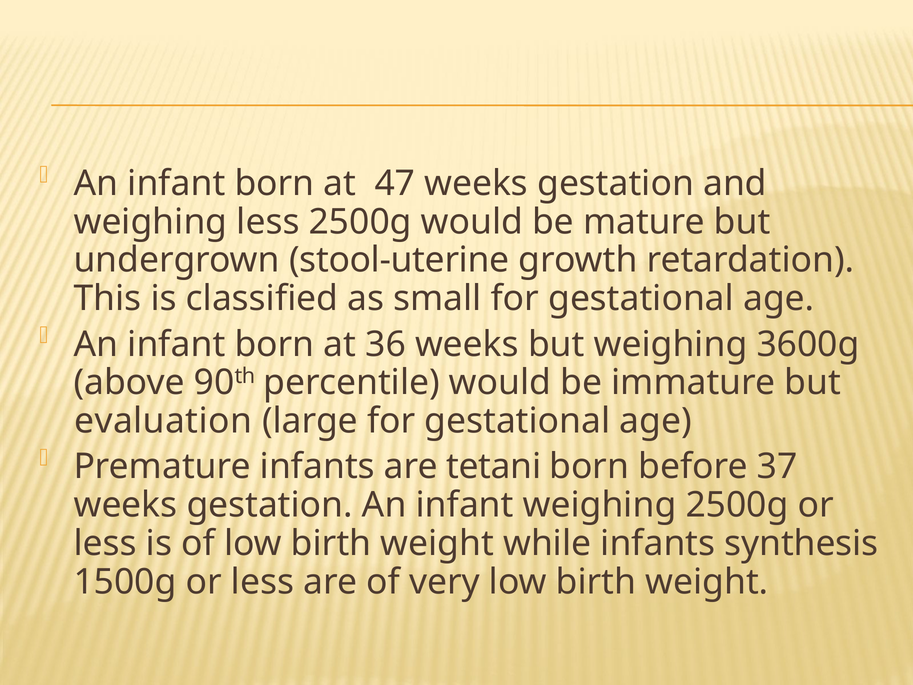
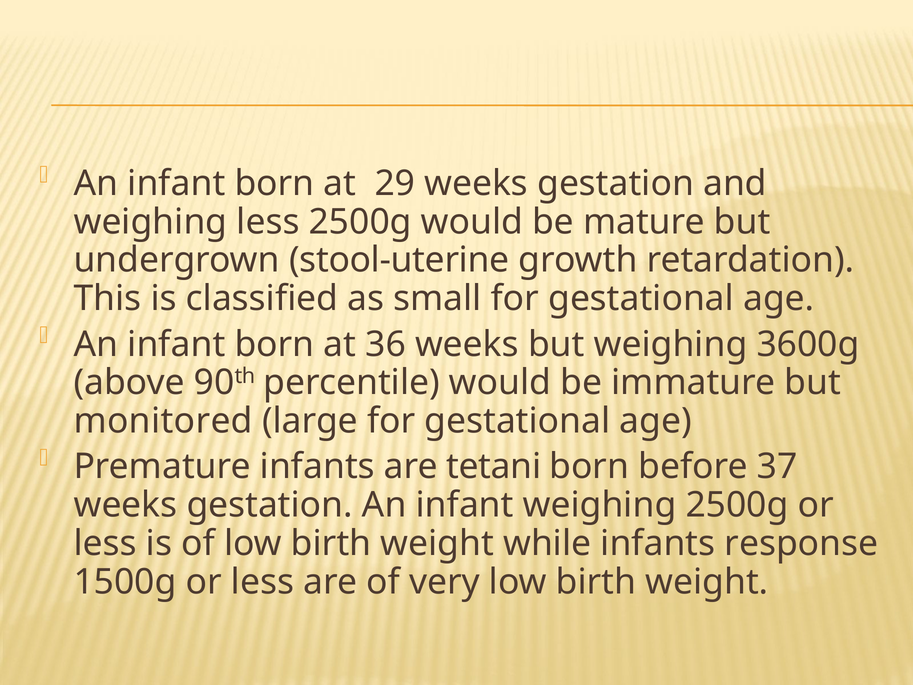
47: 47 -> 29
evaluation: evaluation -> monitored
synthesis: synthesis -> response
